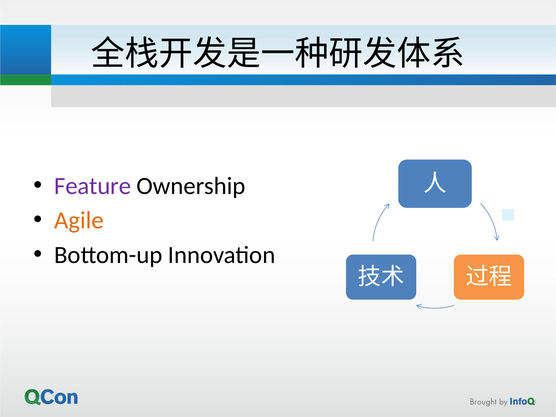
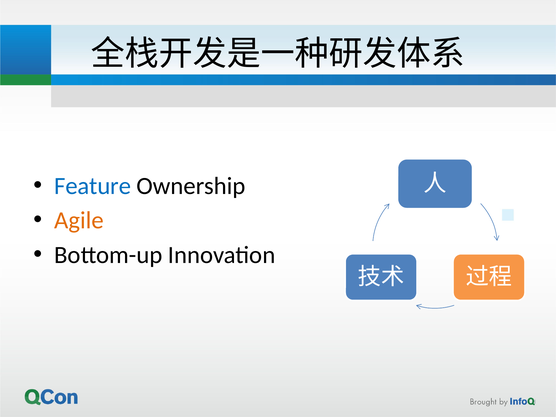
Feature colour: purple -> blue
